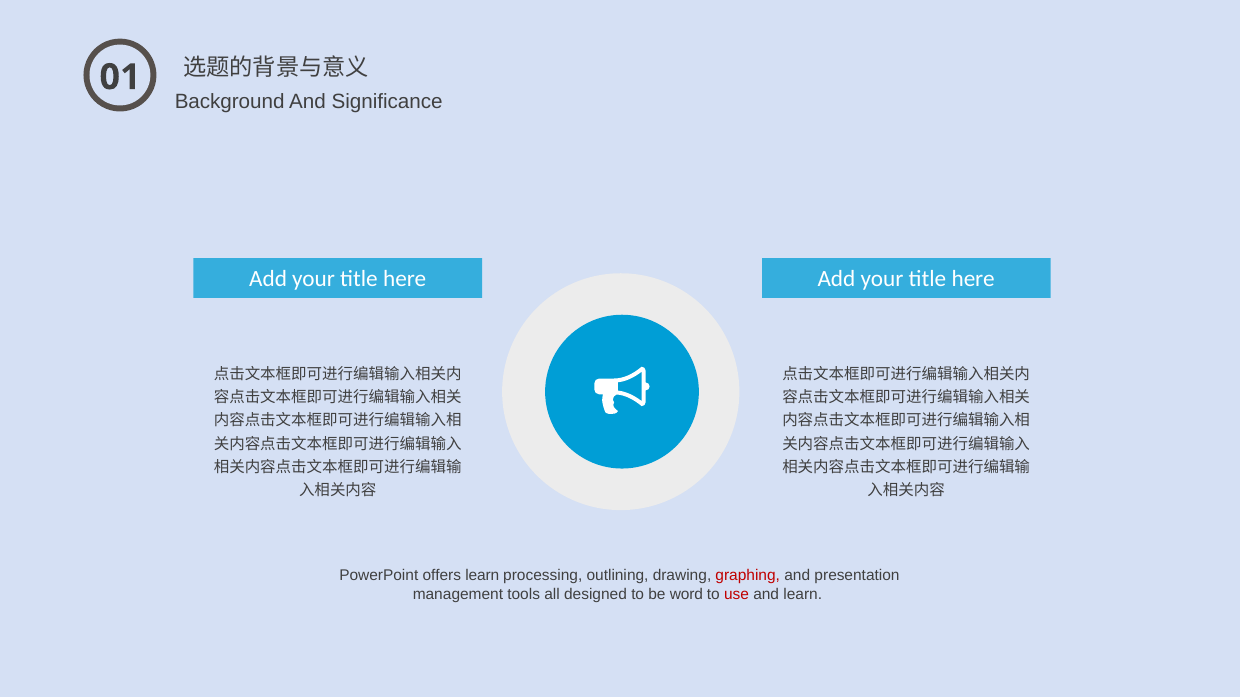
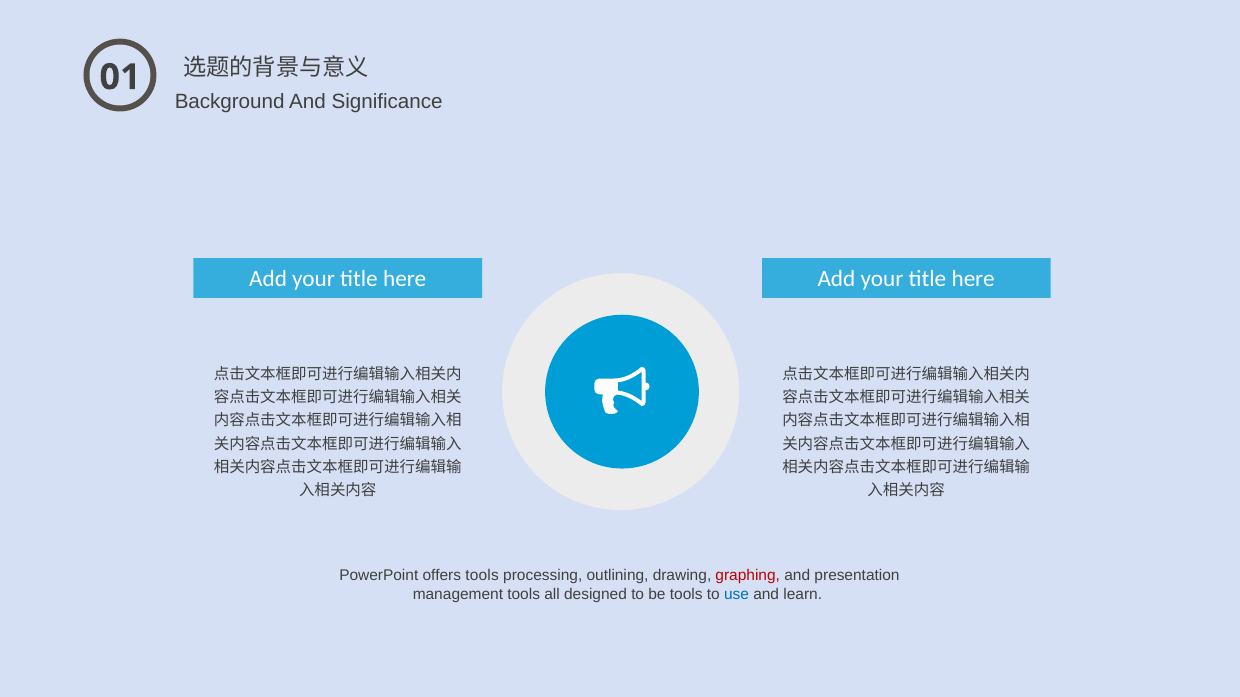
offers learn: learn -> tools
be word: word -> tools
use colour: red -> blue
